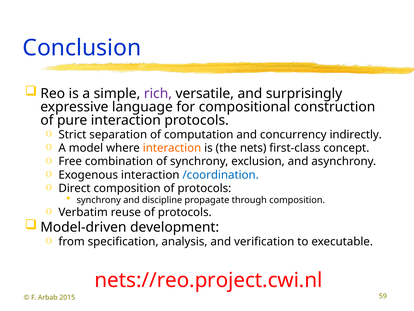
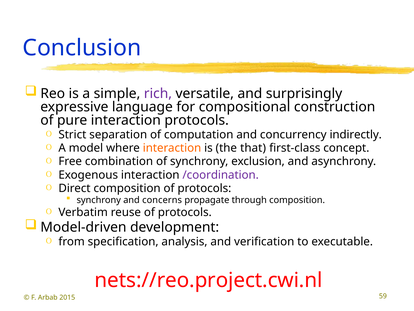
nets: nets -> that
/coordination colour: blue -> purple
discipline: discipline -> concerns
